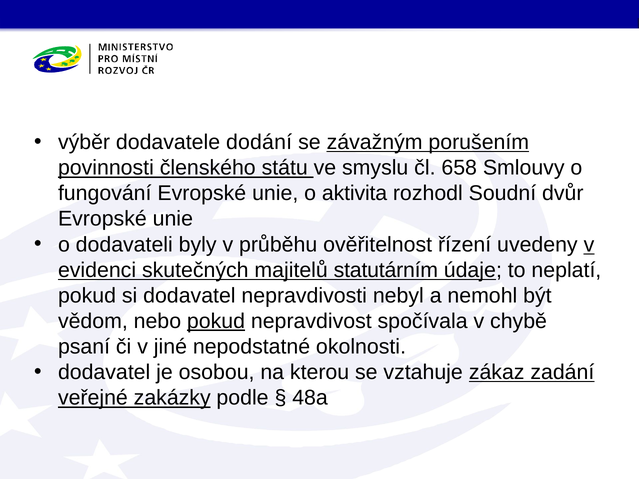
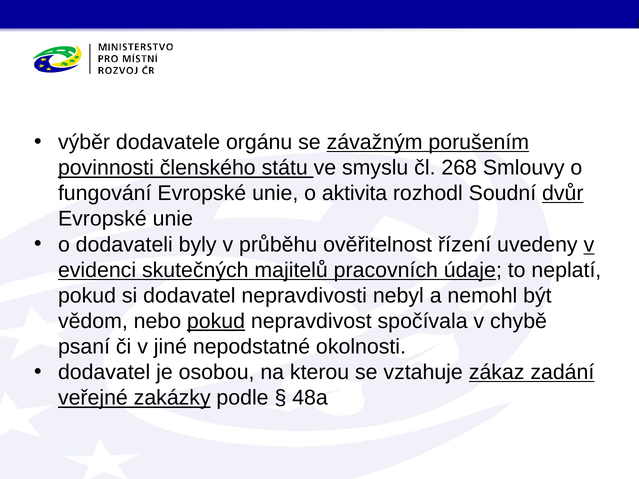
dodání: dodání -> orgánu
658: 658 -> 268
dvůr underline: none -> present
statutárním: statutárním -> pracovních
